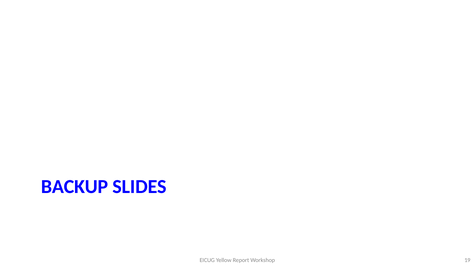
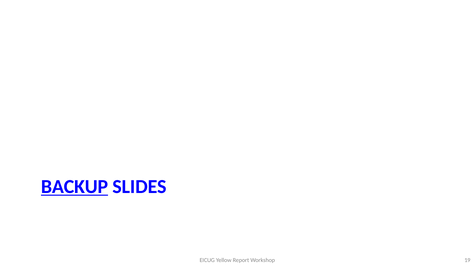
BACKUP underline: none -> present
